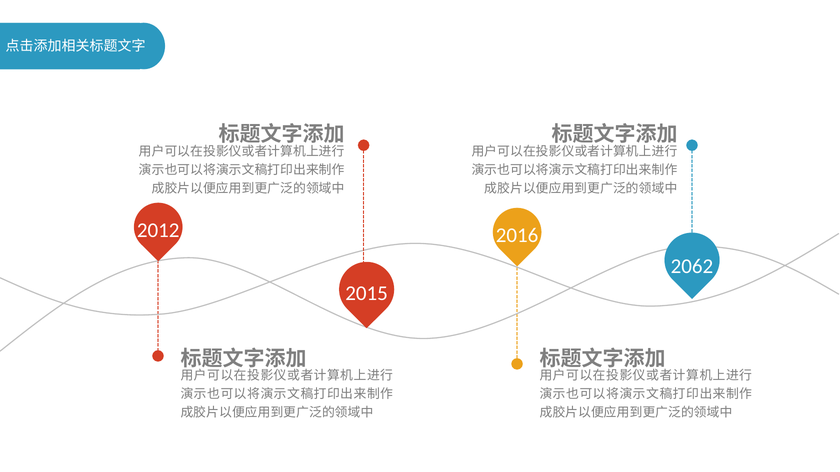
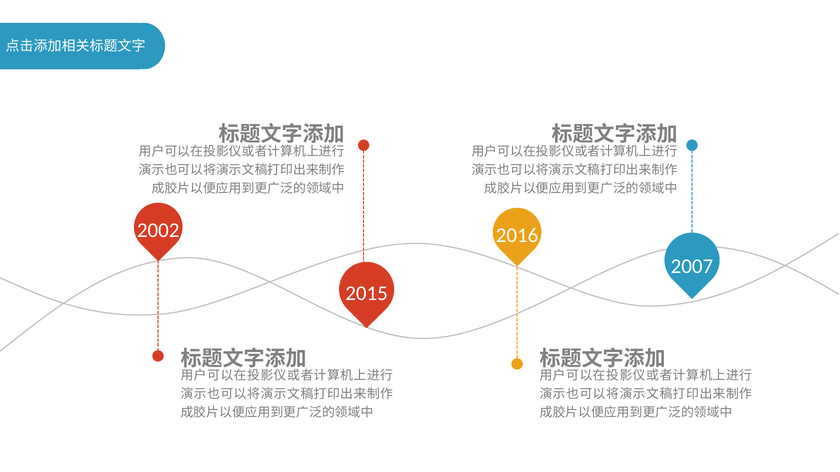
2012: 2012 -> 2002
2062: 2062 -> 2007
